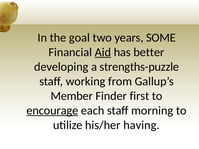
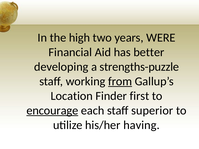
goal: goal -> high
SOME: SOME -> WERE
Aid underline: present -> none
from underline: none -> present
Member: Member -> Location
morning: morning -> superior
